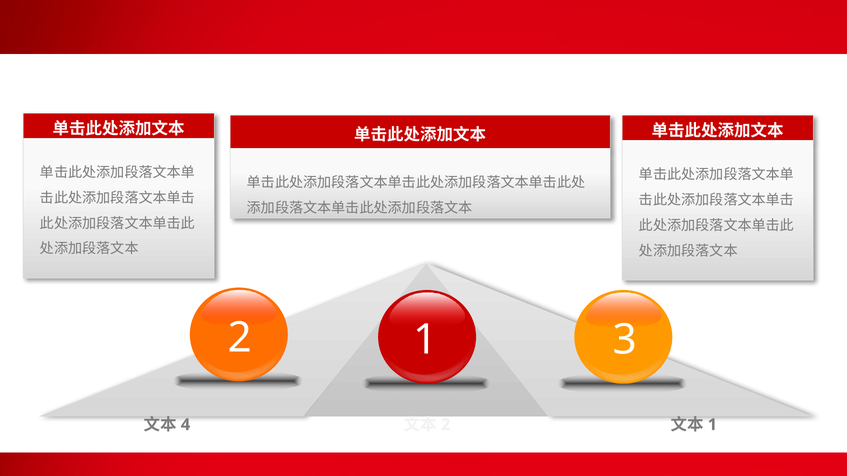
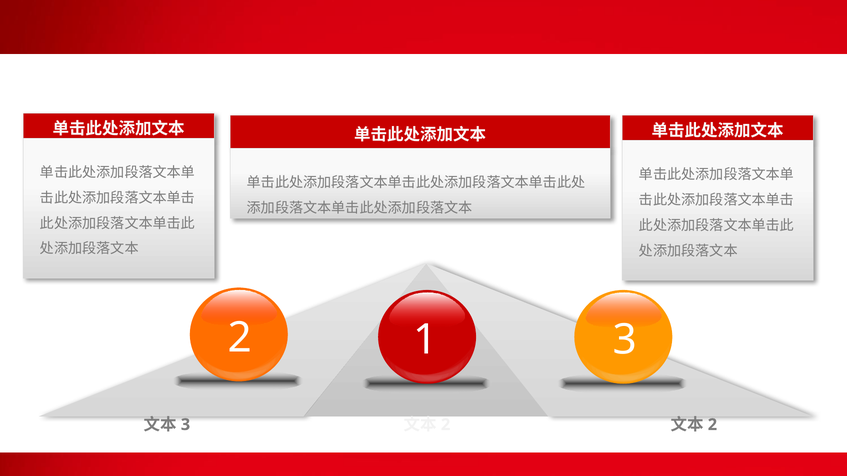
4 at (186, 425): 4 -> 3
1 at (712, 425): 1 -> 2
